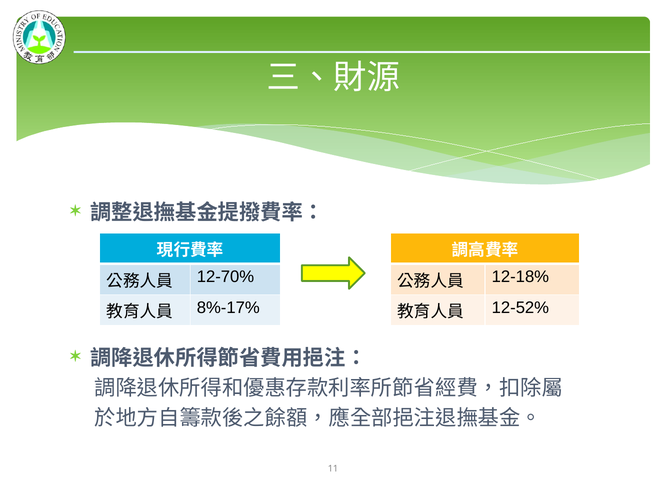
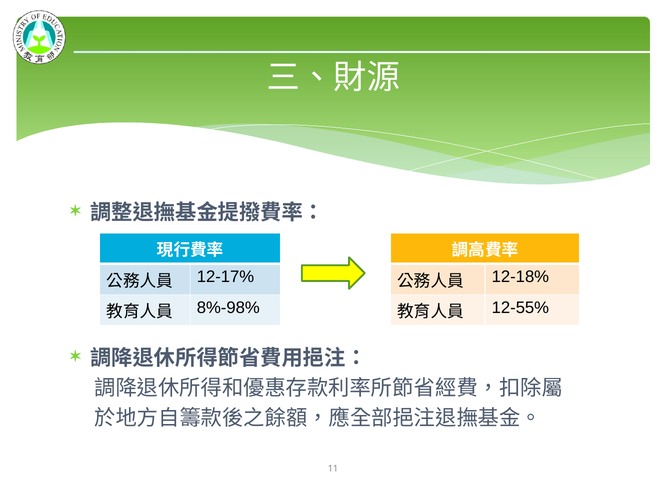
12-70%: 12-70% -> 12-17%
8%-17%: 8%-17% -> 8%-98%
12-52%: 12-52% -> 12-55%
